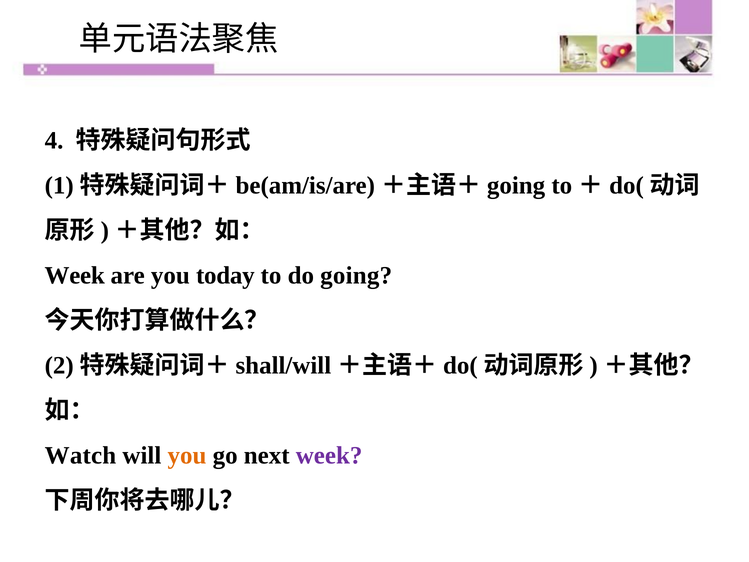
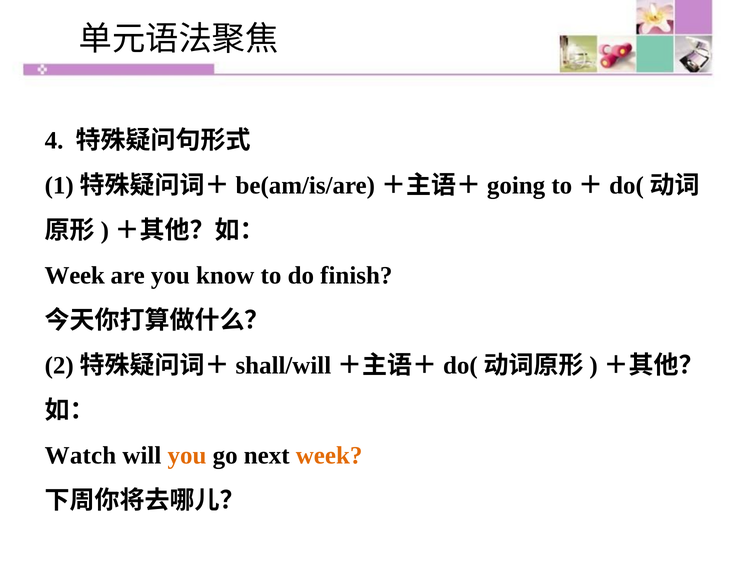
today: today -> know
going: going -> finish
week at (329, 455) colour: purple -> orange
